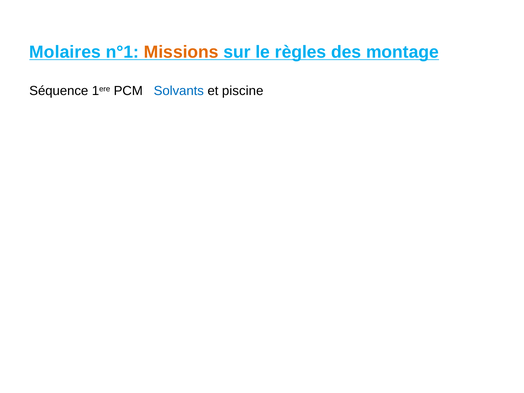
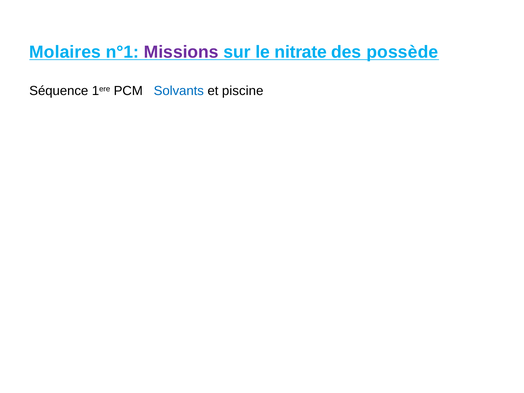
Missions colour: orange -> purple
règles: règles -> nitrate
montage: montage -> possède
